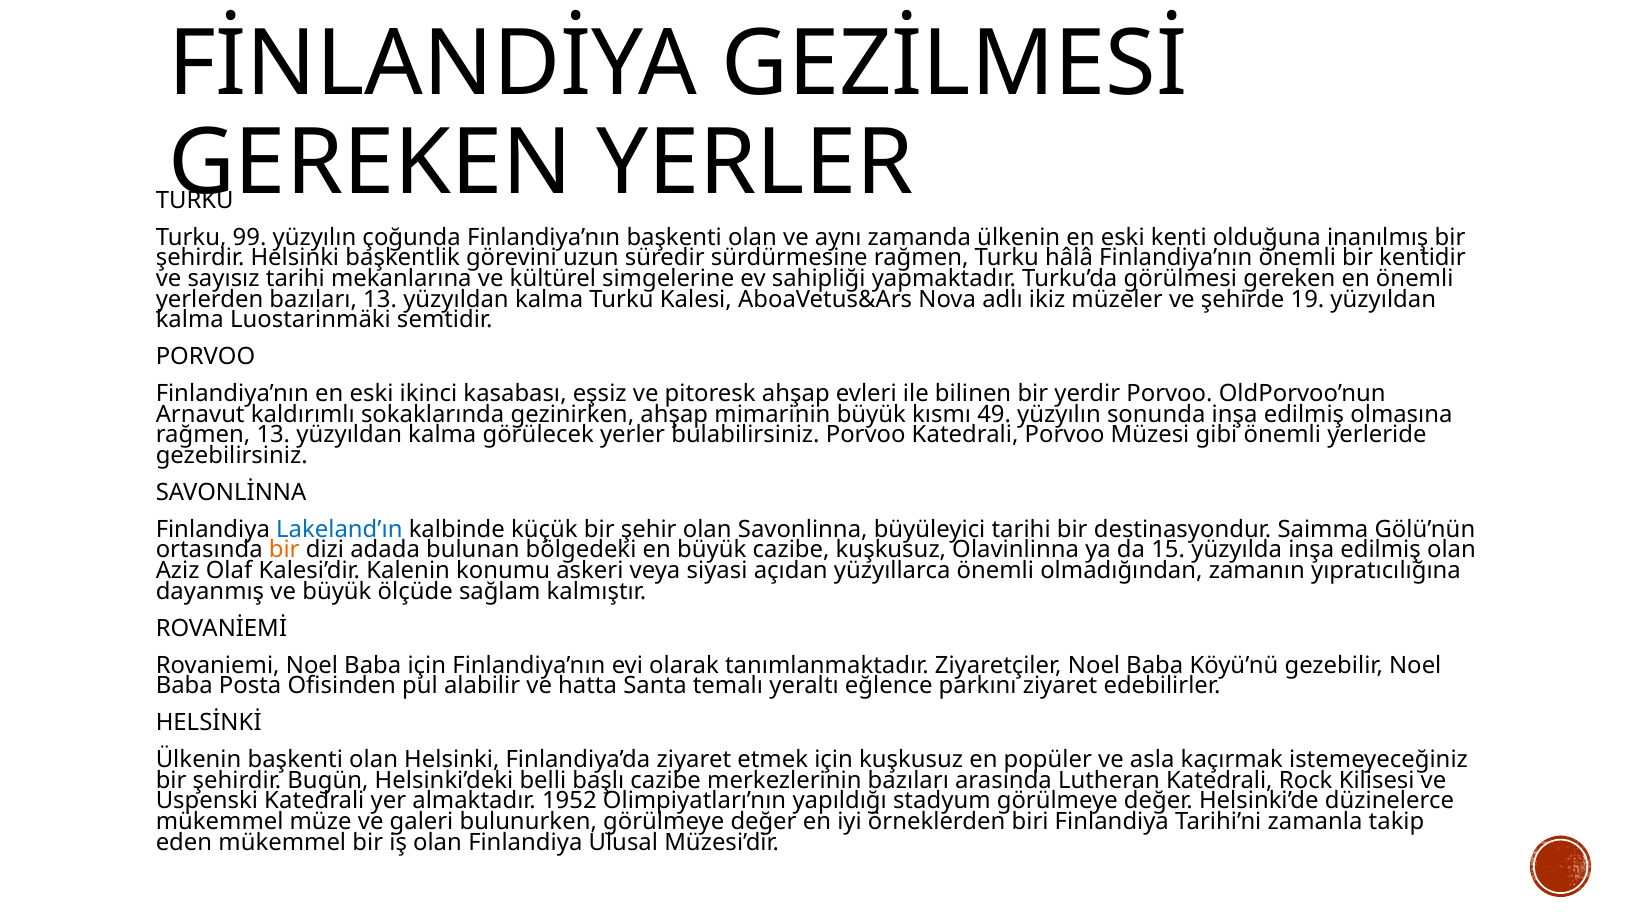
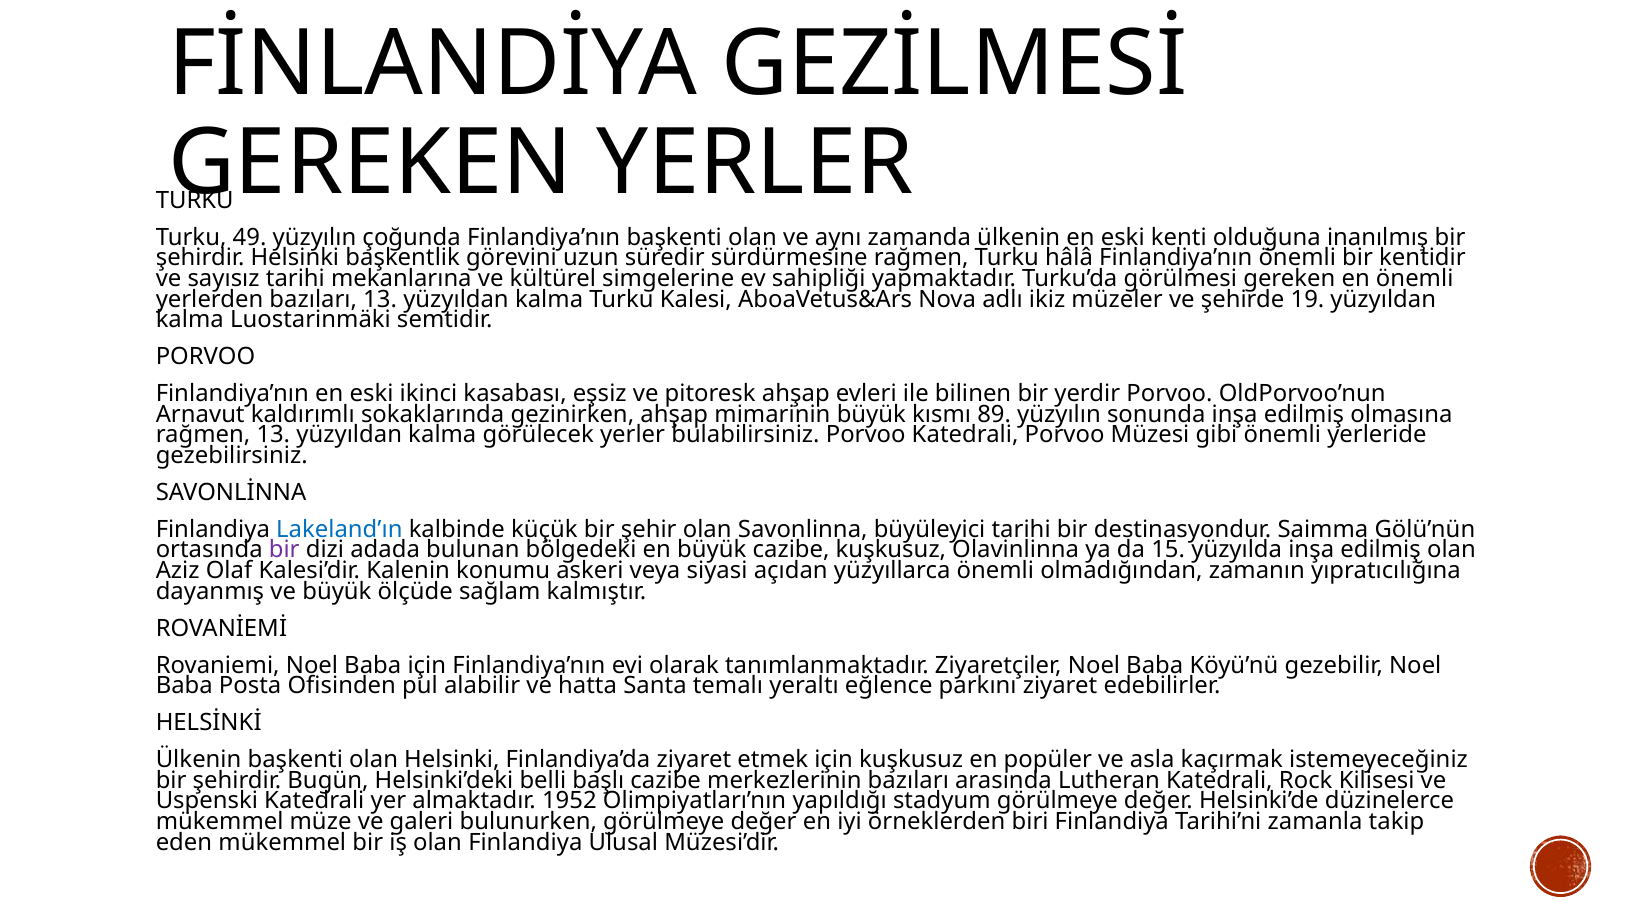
99: 99 -> 49
49: 49 -> 89
bir at (284, 550) colour: orange -> purple
